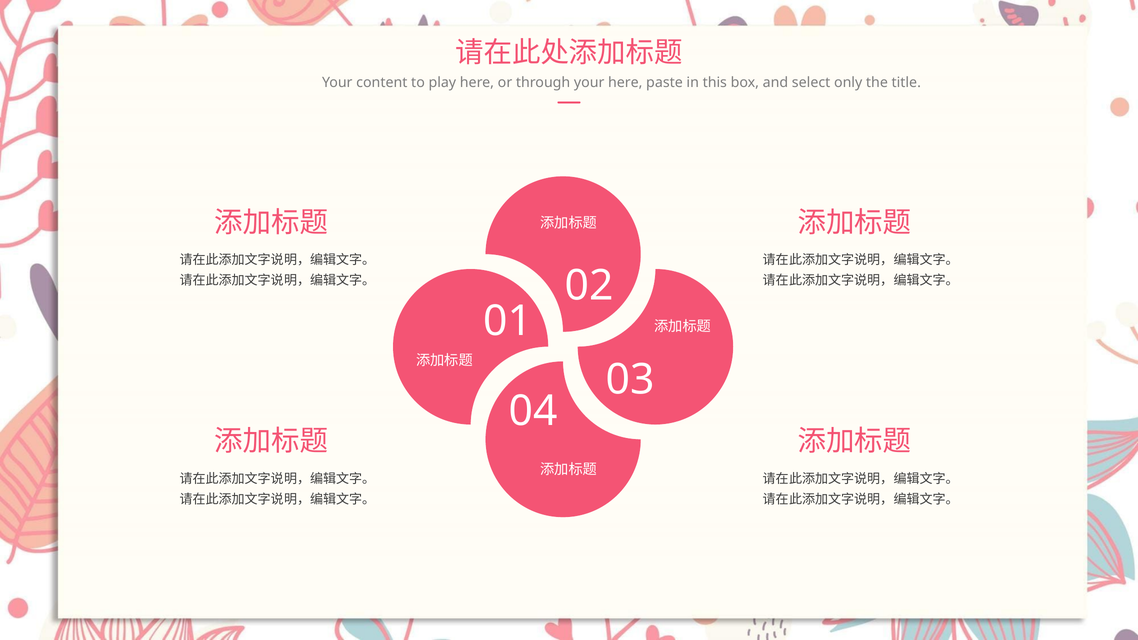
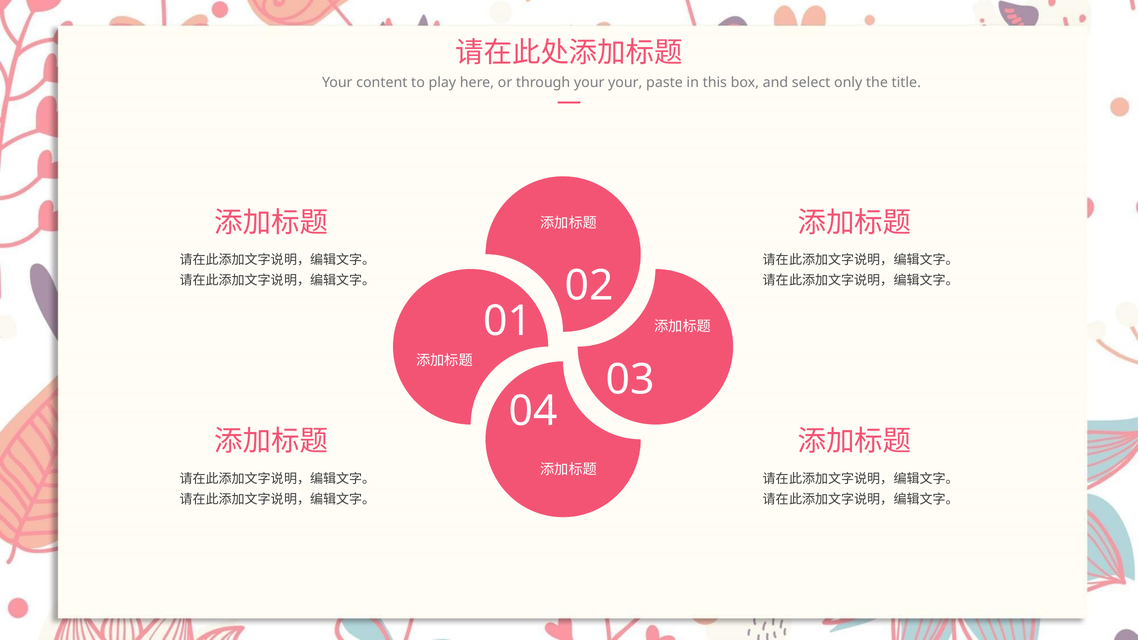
your here: here -> your
